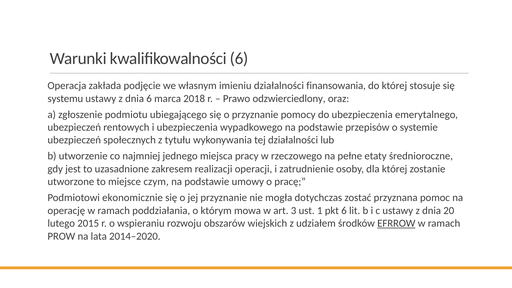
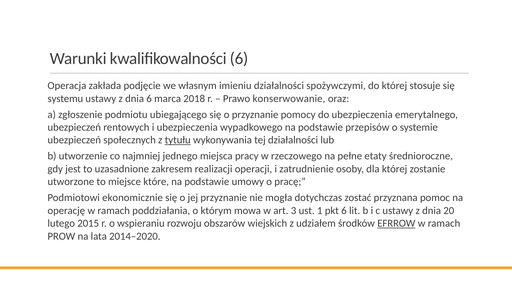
finansowania: finansowania -> spożywczymi
odzwierciedlony: odzwierciedlony -> konserwowanie
tytułu underline: none -> present
czym: czym -> które
